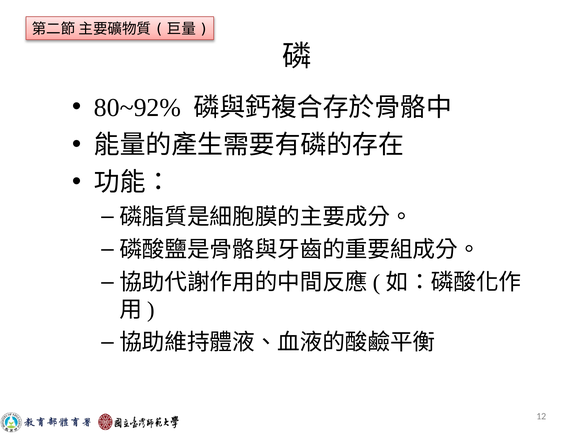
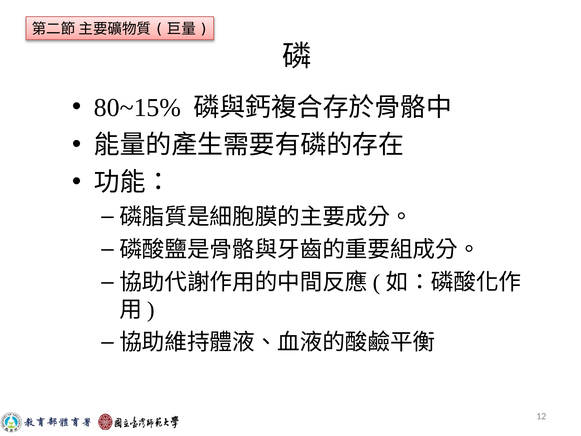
80~92%: 80~92% -> 80~15%
